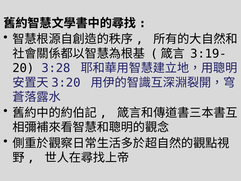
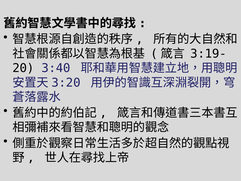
3:28: 3:28 -> 3:40
